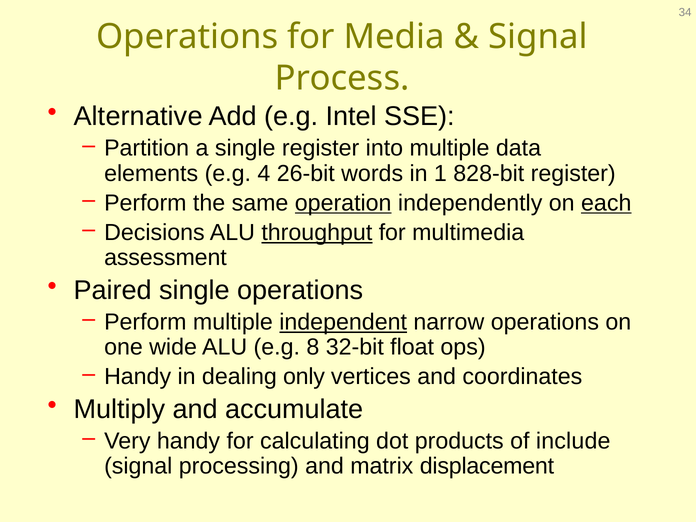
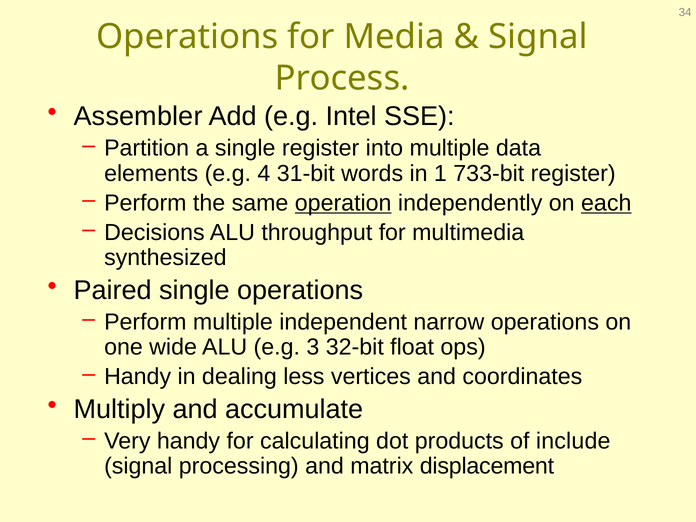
Alternative: Alternative -> Assembler
26-bit: 26-bit -> 31-bit
828-bit: 828-bit -> 733-bit
throughput underline: present -> none
assessment: assessment -> synthesized
independent underline: present -> none
8: 8 -> 3
only: only -> less
